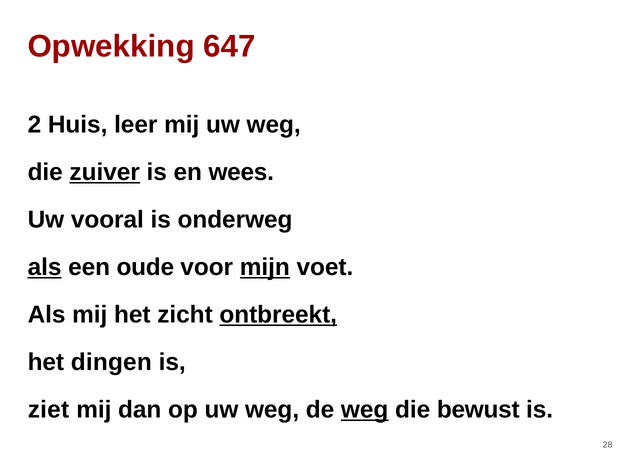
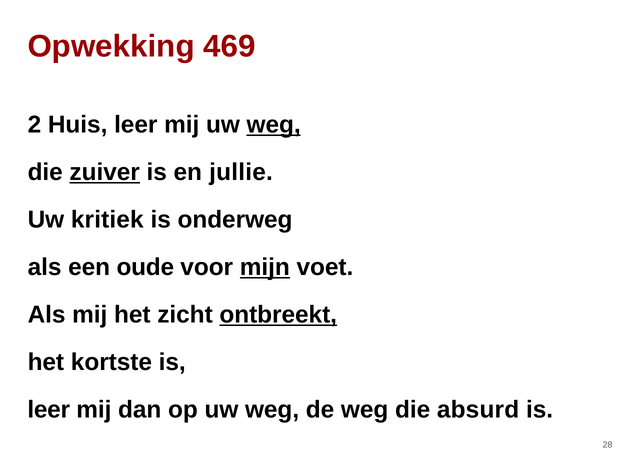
647: 647 -> 469
weg at (274, 125) underline: none -> present
wees: wees -> jullie
vooral: vooral -> kritiek
als at (45, 267) underline: present -> none
dingen: dingen -> kortste
ziet at (48, 410): ziet -> leer
weg at (365, 410) underline: present -> none
bewust: bewust -> absurd
